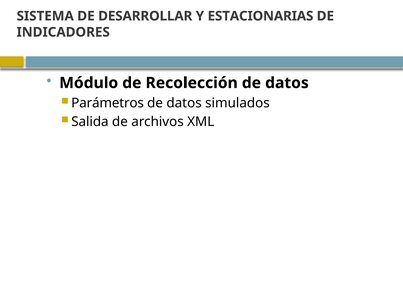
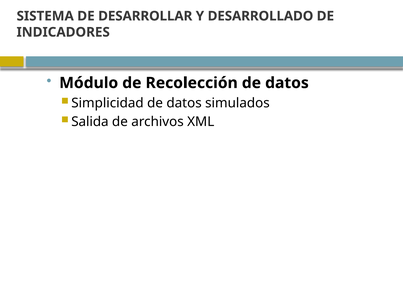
ESTACIONARIAS: ESTACIONARIAS -> DESARROLLADO
Parámetros: Parámetros -> Simplicidad
